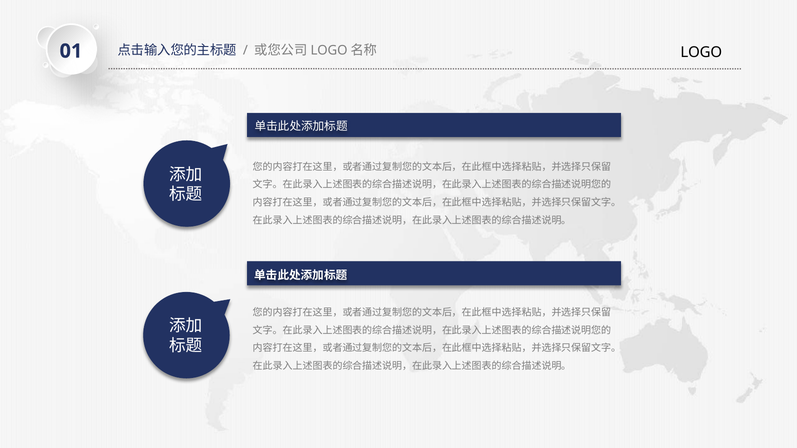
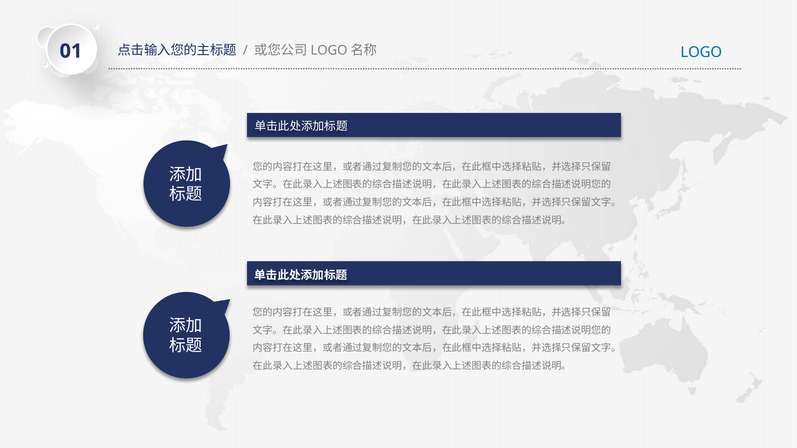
LOGO colour: black -> blue
